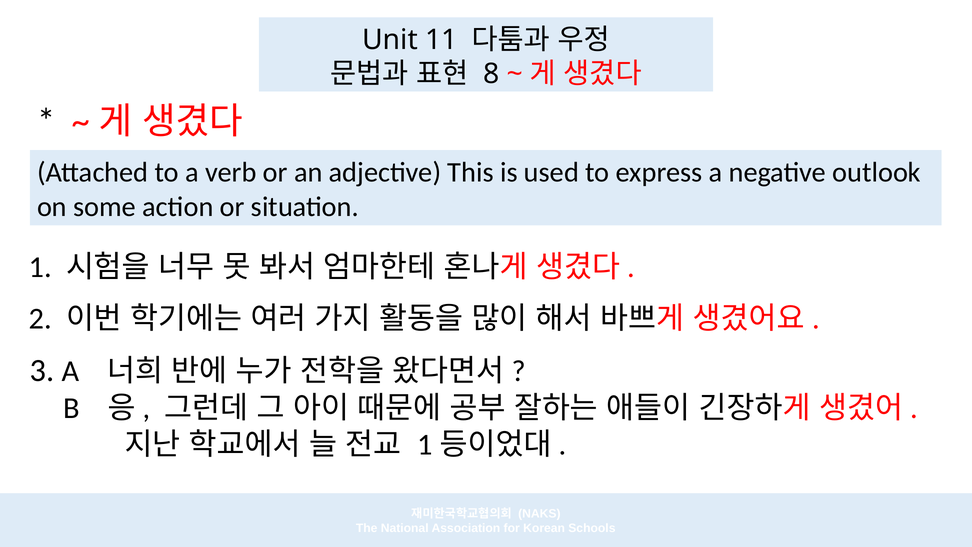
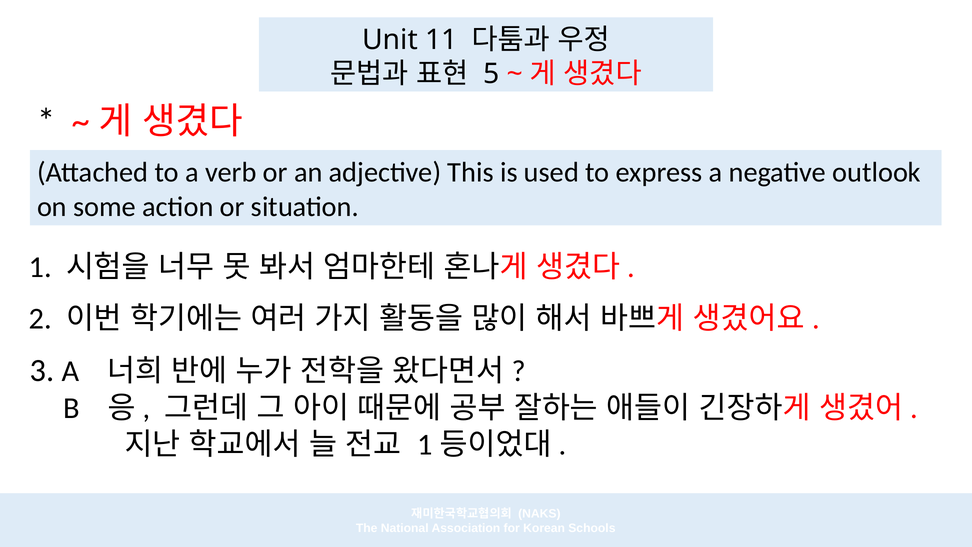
8: 8 -> 5
